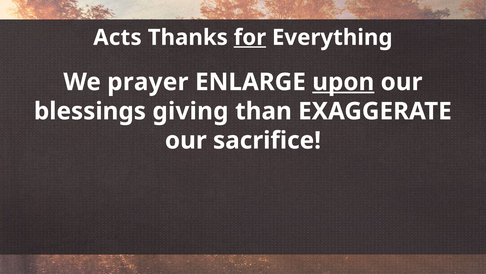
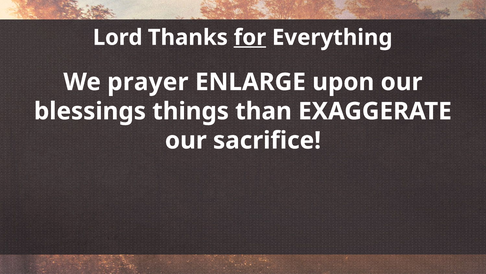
Acts: Acts -> Lord
upon underline: present -> none
giving: giving -> things
